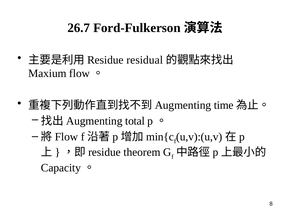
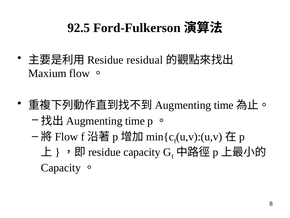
26.7: 26.7 -> 92.5
total at (135, 121): total -> time
theorem at (142, 152): theorem -> capacity
